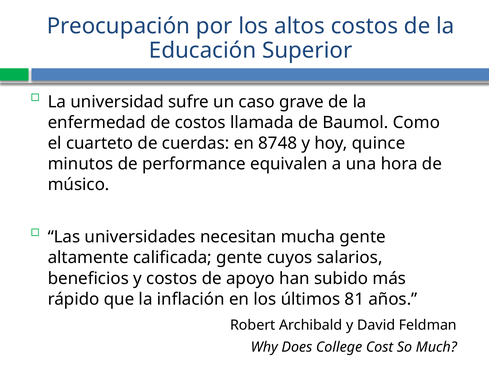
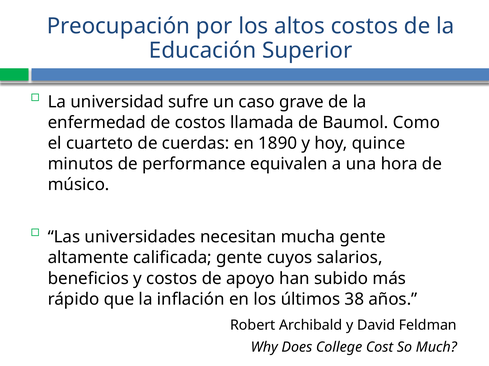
8748: 8748 -> 1890
81: 81 -> 38
